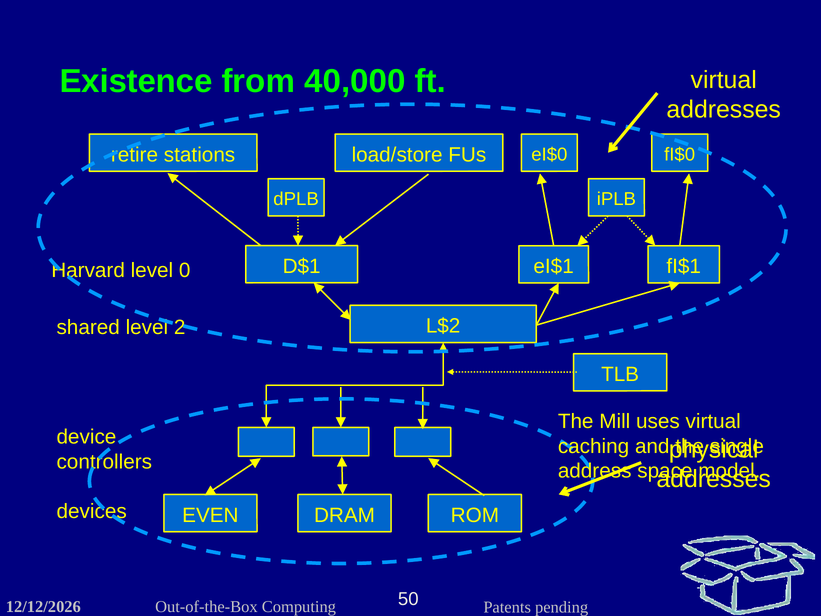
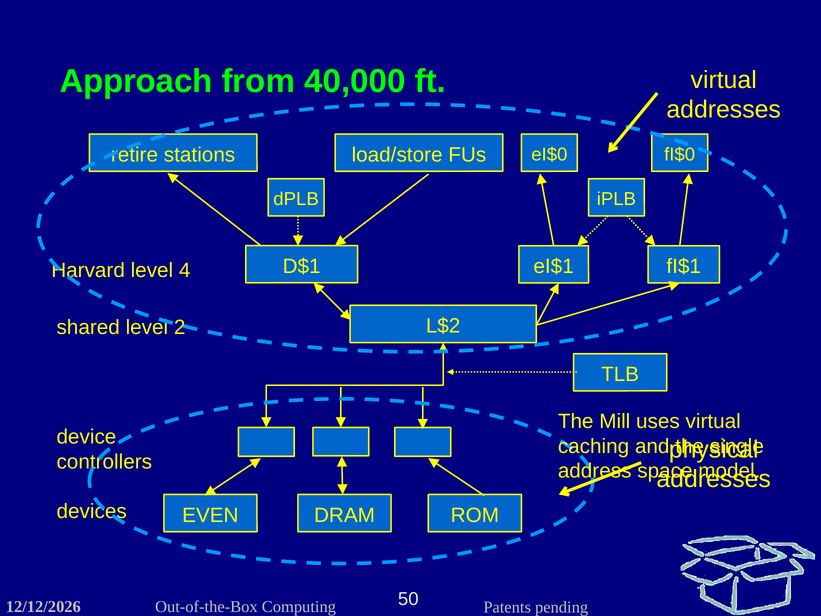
Existence: Existence -> Approach
0: 0 -> 4
